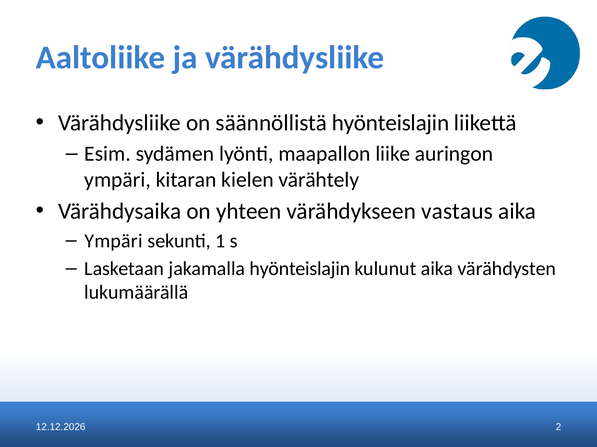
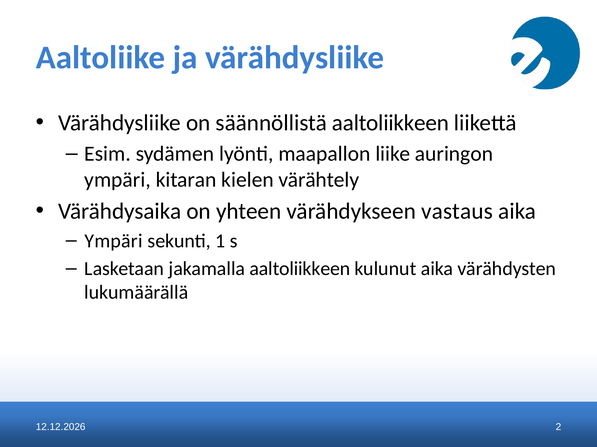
säännöllistä hyönteislajin: hyönteislajin -> aaltoliikkeen
jakamalla hyönteislajin: hyönteislajin -> aaltoliikkeen
